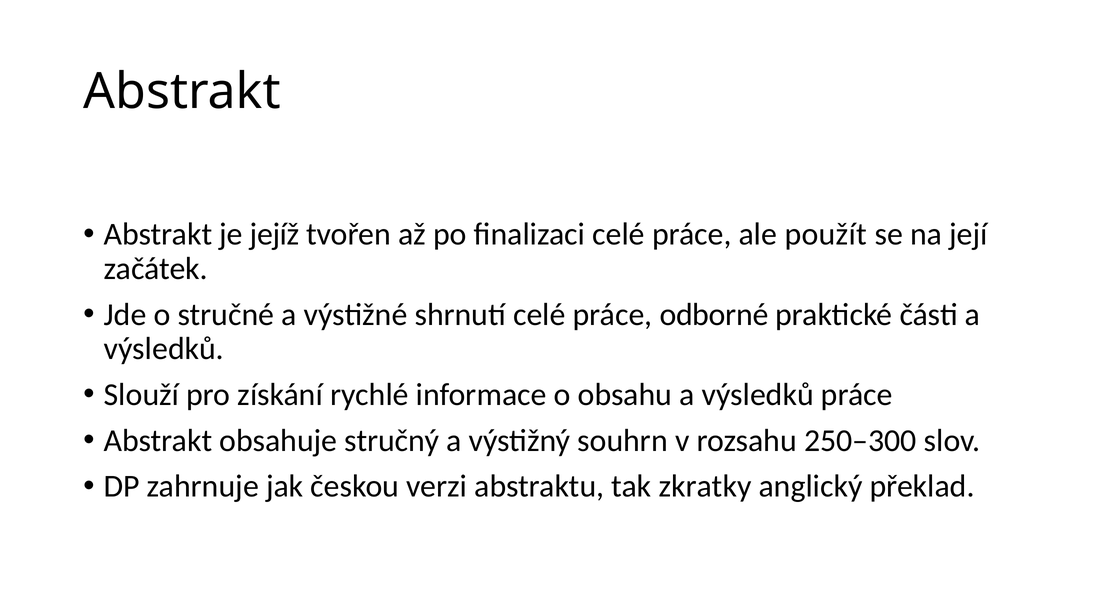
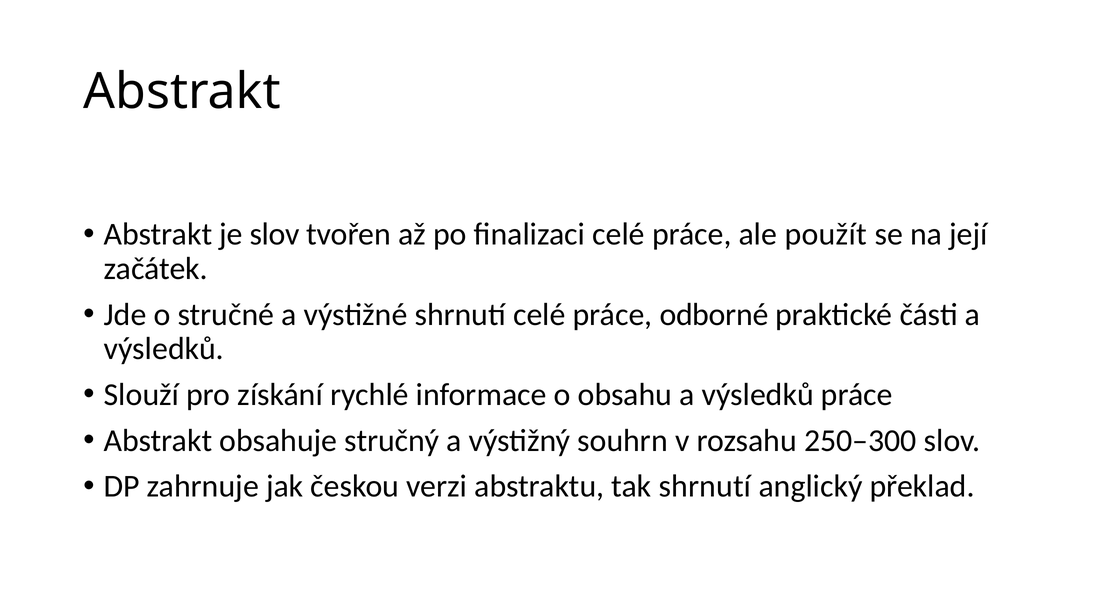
je jejíž: jejíž -> slov
tak zkratky: zkratky -> shrnutí
